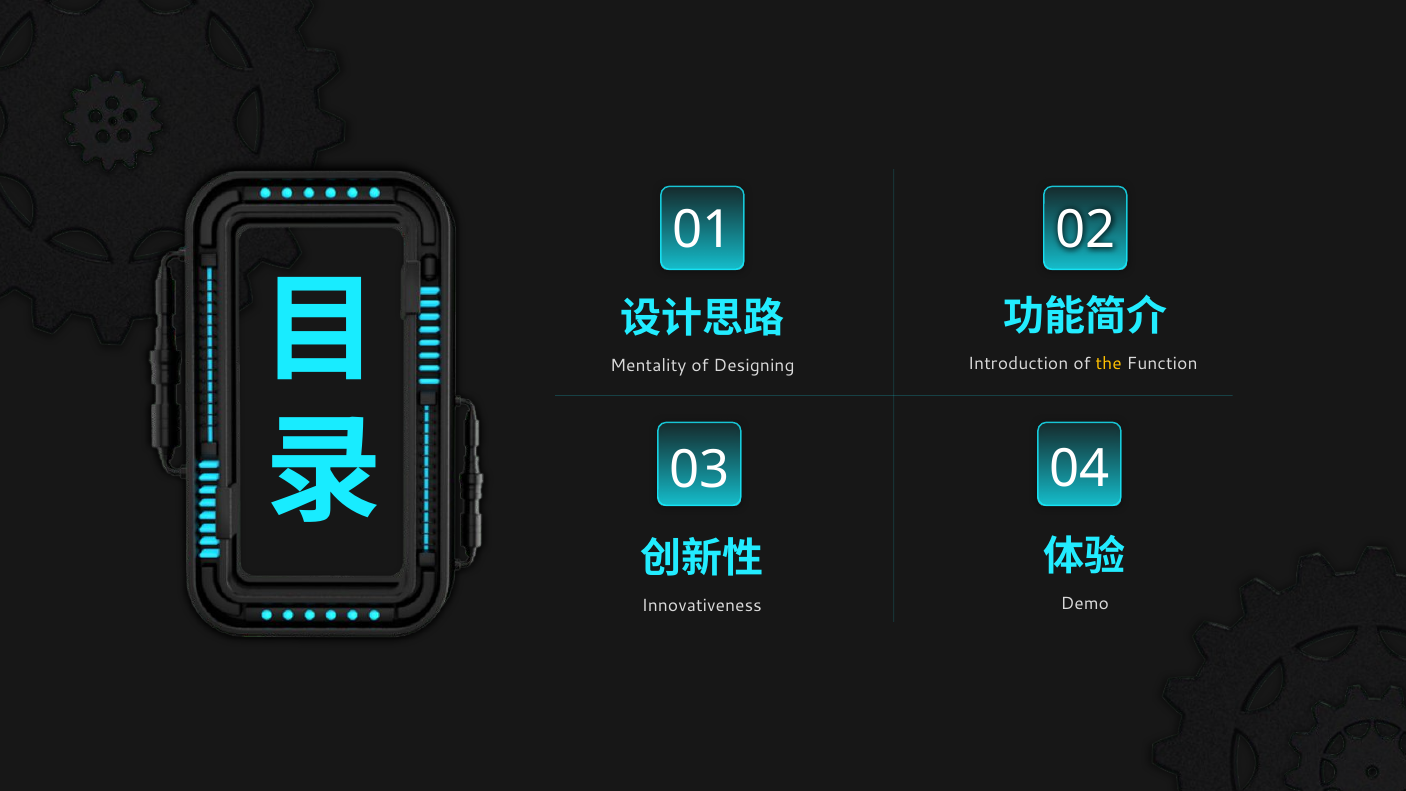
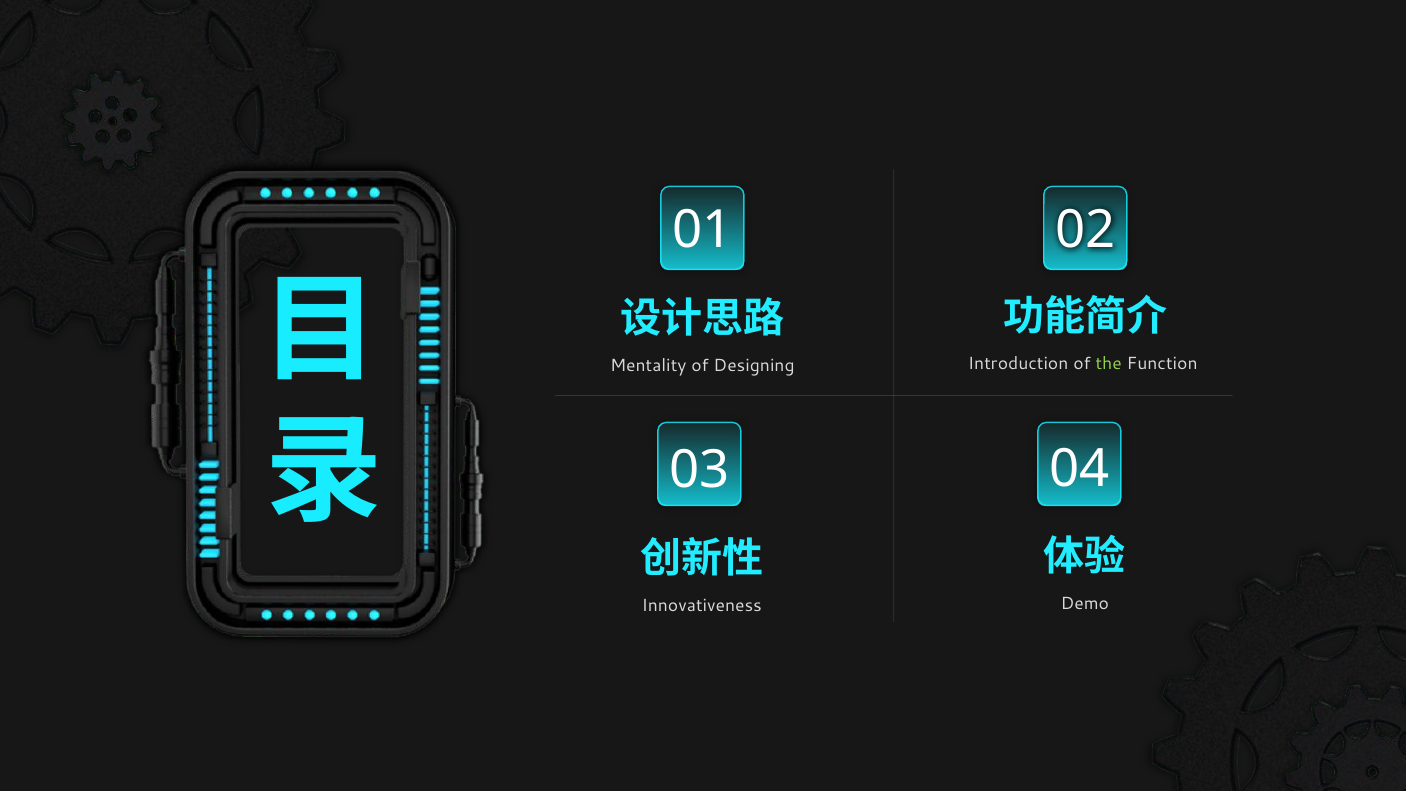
the colour: yellow -> light green
